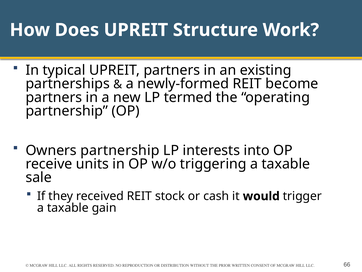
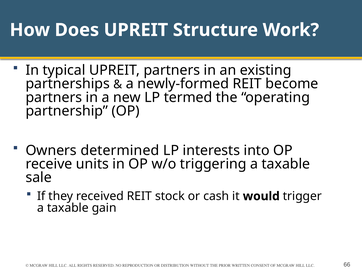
Owners partnership: partnership -> determined
